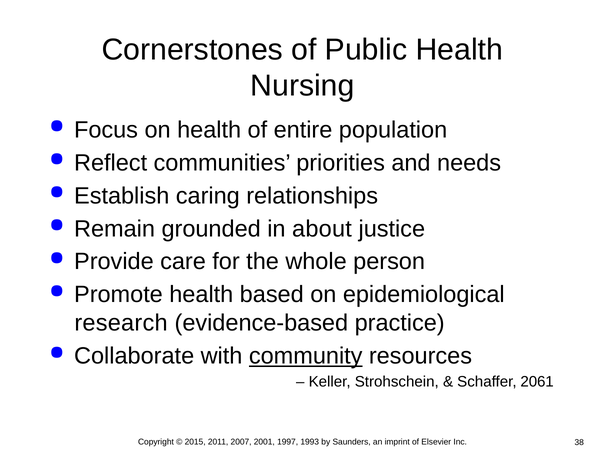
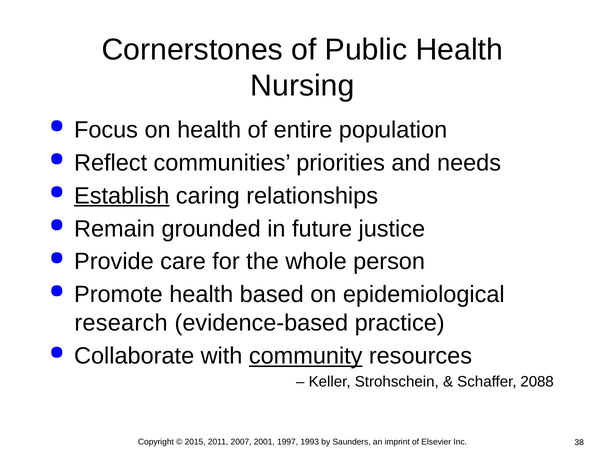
Establish underline: none -> present
about: about -> future
2061: 2061 -> 2088
